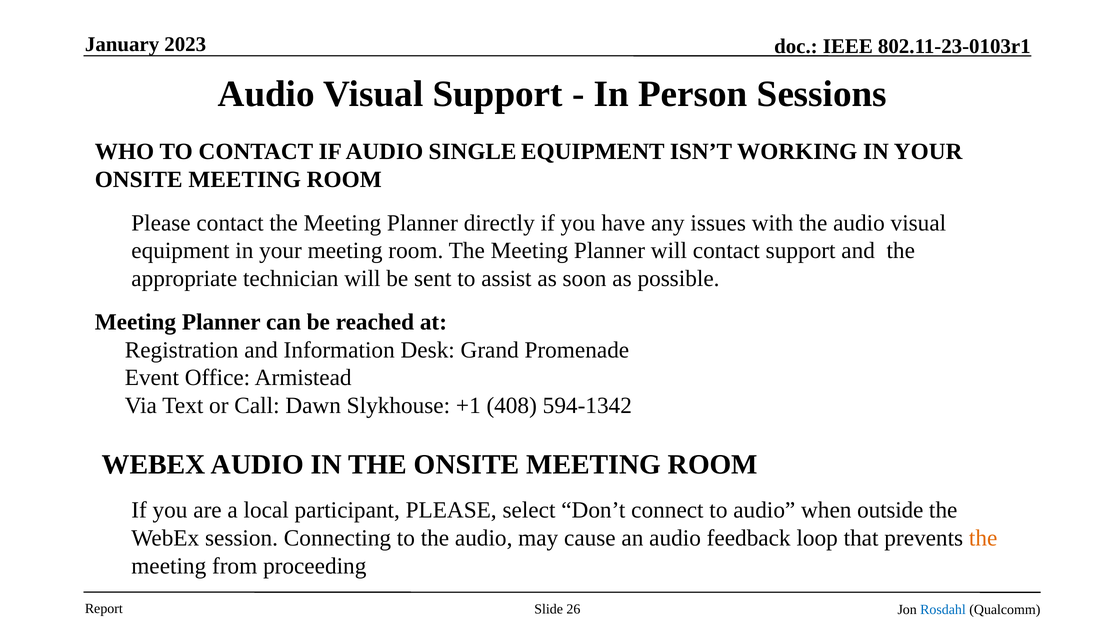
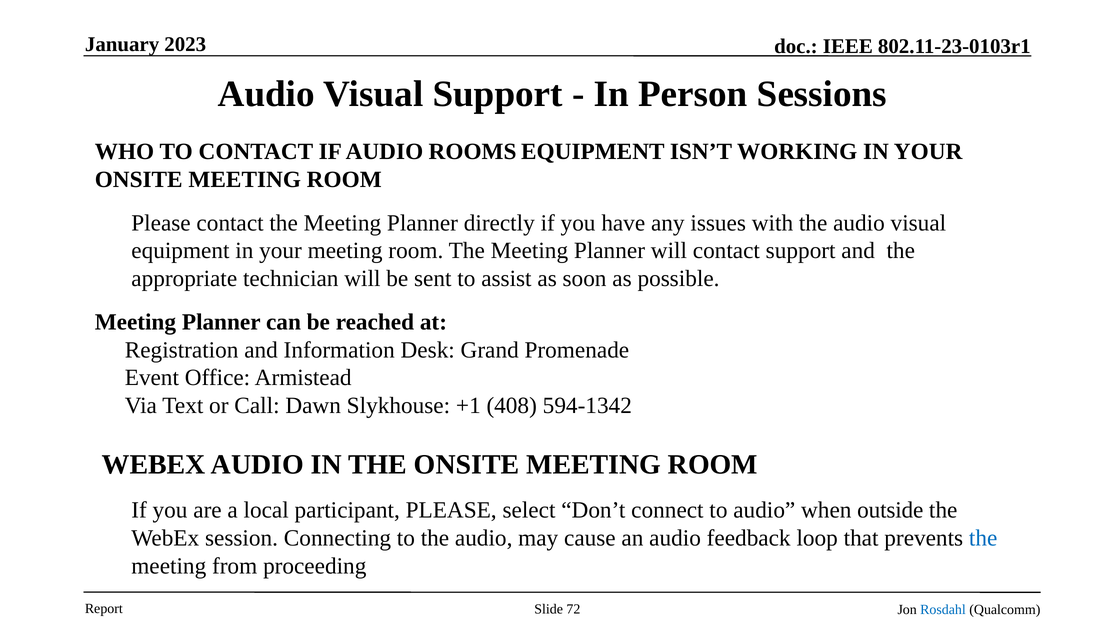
SINGLE: SINGLE -> ROOMS
the at (983, 538) colour: orange -> blue
26: 26 -> 72
